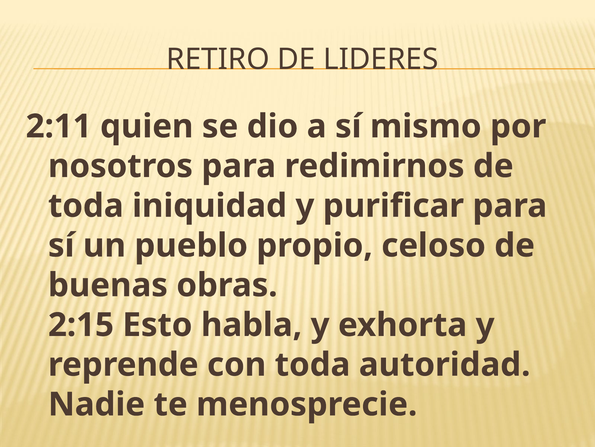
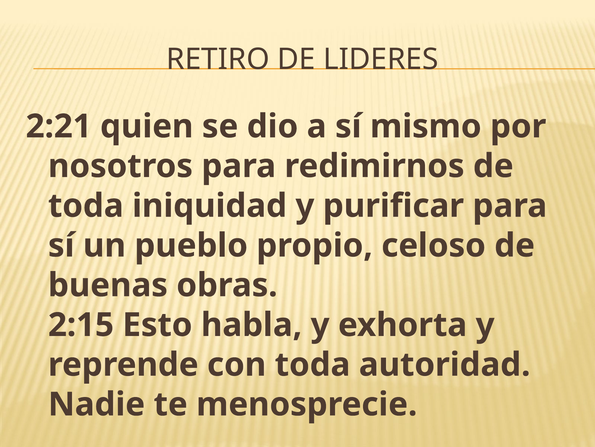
2:11: 2:11 -> 2:21
